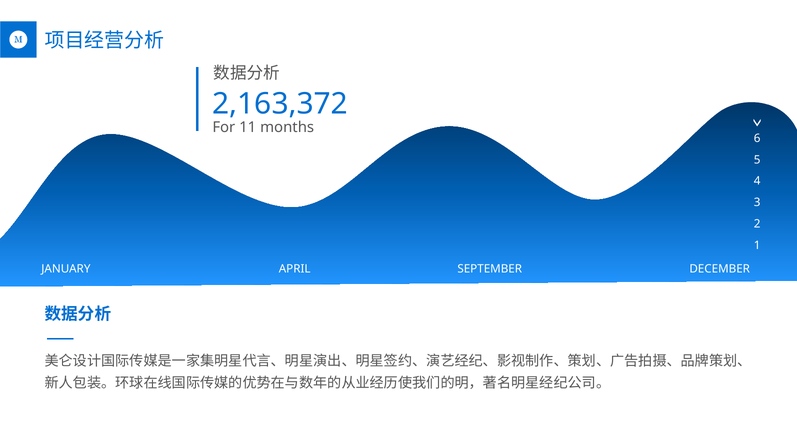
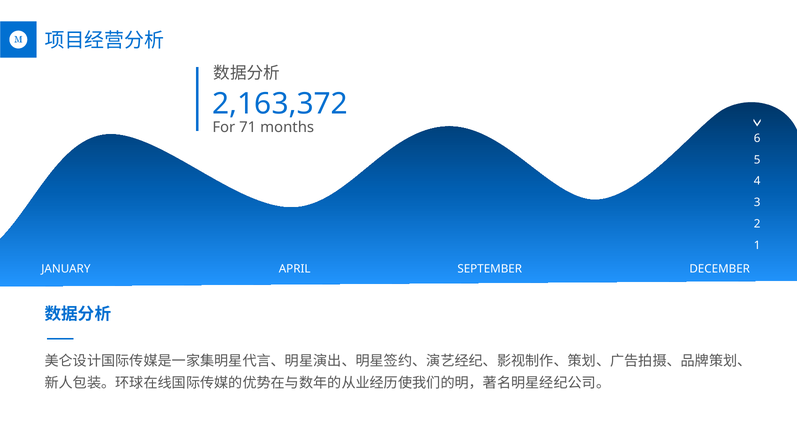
11: 11 -> 71
